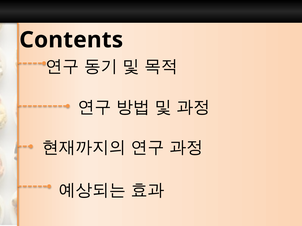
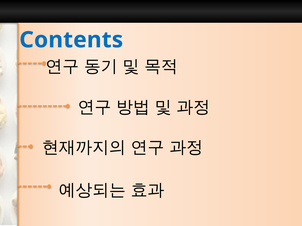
Contents colour: black -> blue
